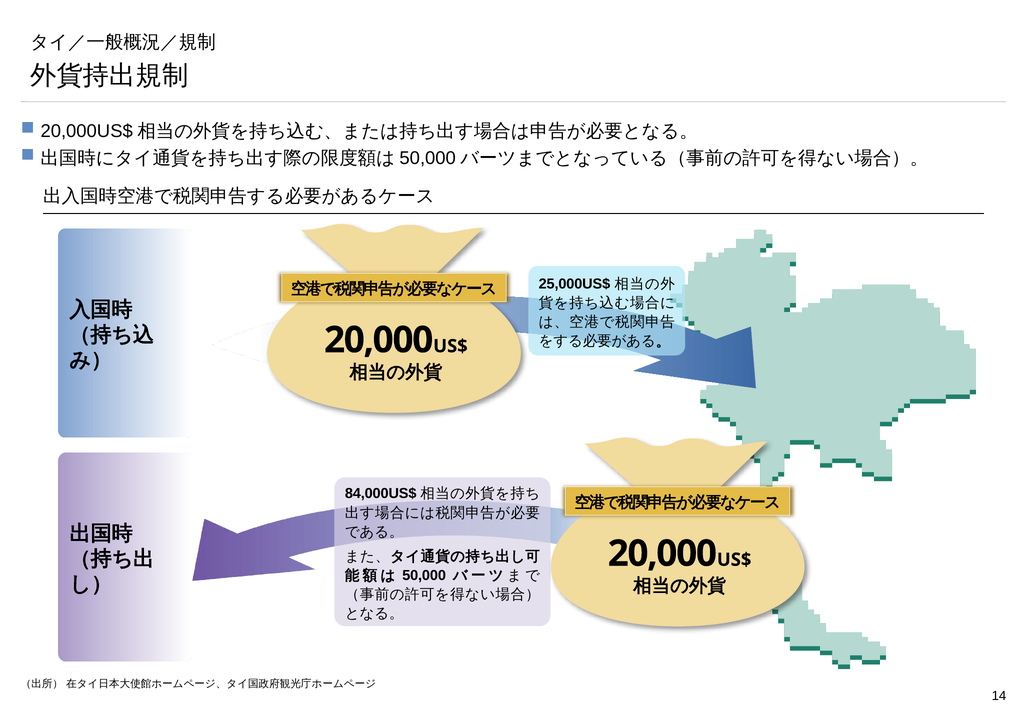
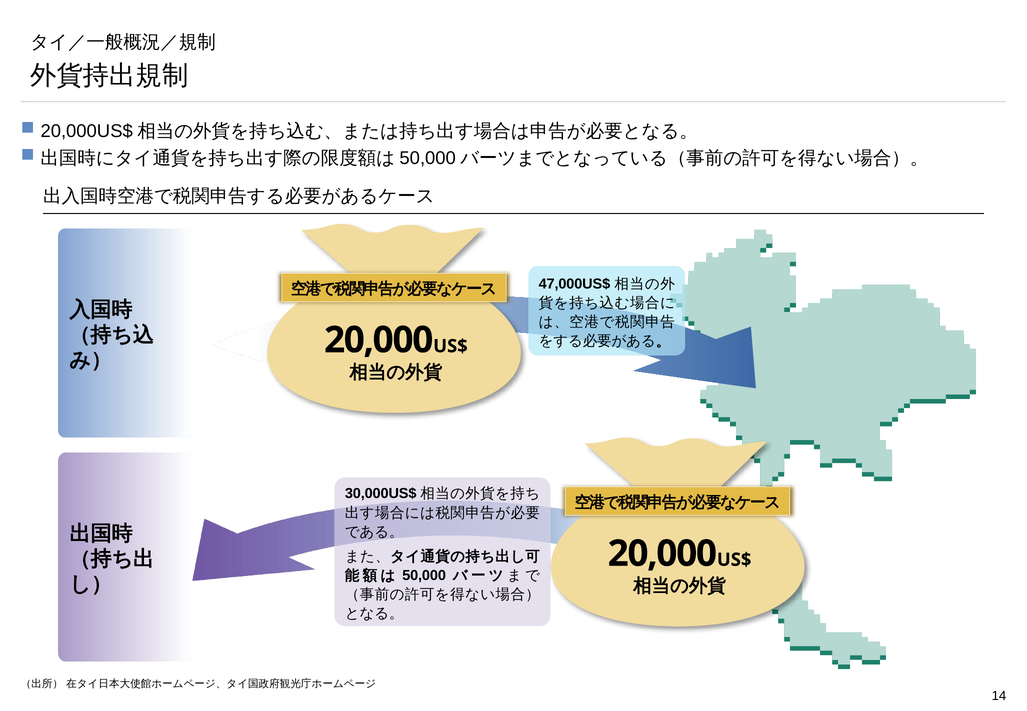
25,000US$: 25,000US$ -> 47,000US$
84,000US$: 84,000US$ -> 30,000US$
